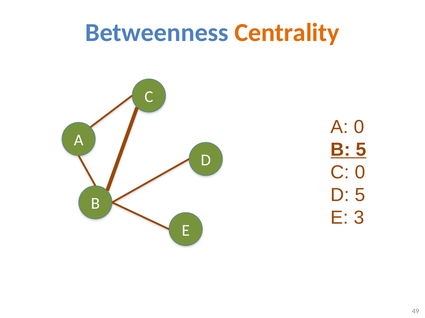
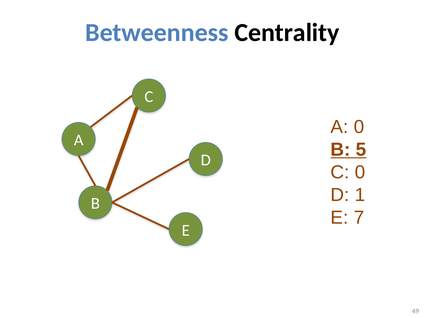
Centrality colour: orange -> black
D 5: 5 -> 1
3: 3 -> 7
